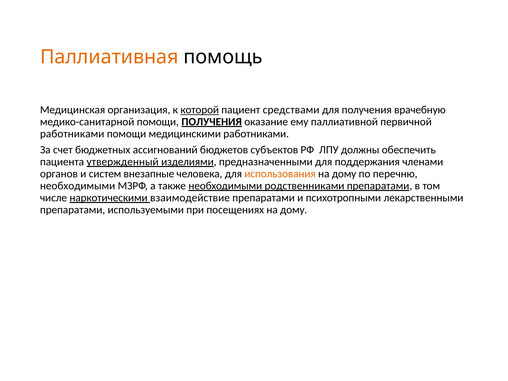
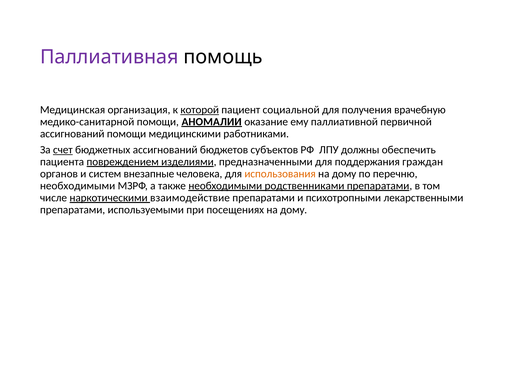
Паллиативная colour: orange -> purple
средствами: средствами -> социальной
помощи ПОЛУЧЕНИЯ: ПОЛУЧЕНИЯ -> АНОМАЛИИ
работниками at (72, 134): работниками -> ассигнований
счет underline: none -> present
утвержденный: утвержденный -> повреждением
членами: членами -> граждан
